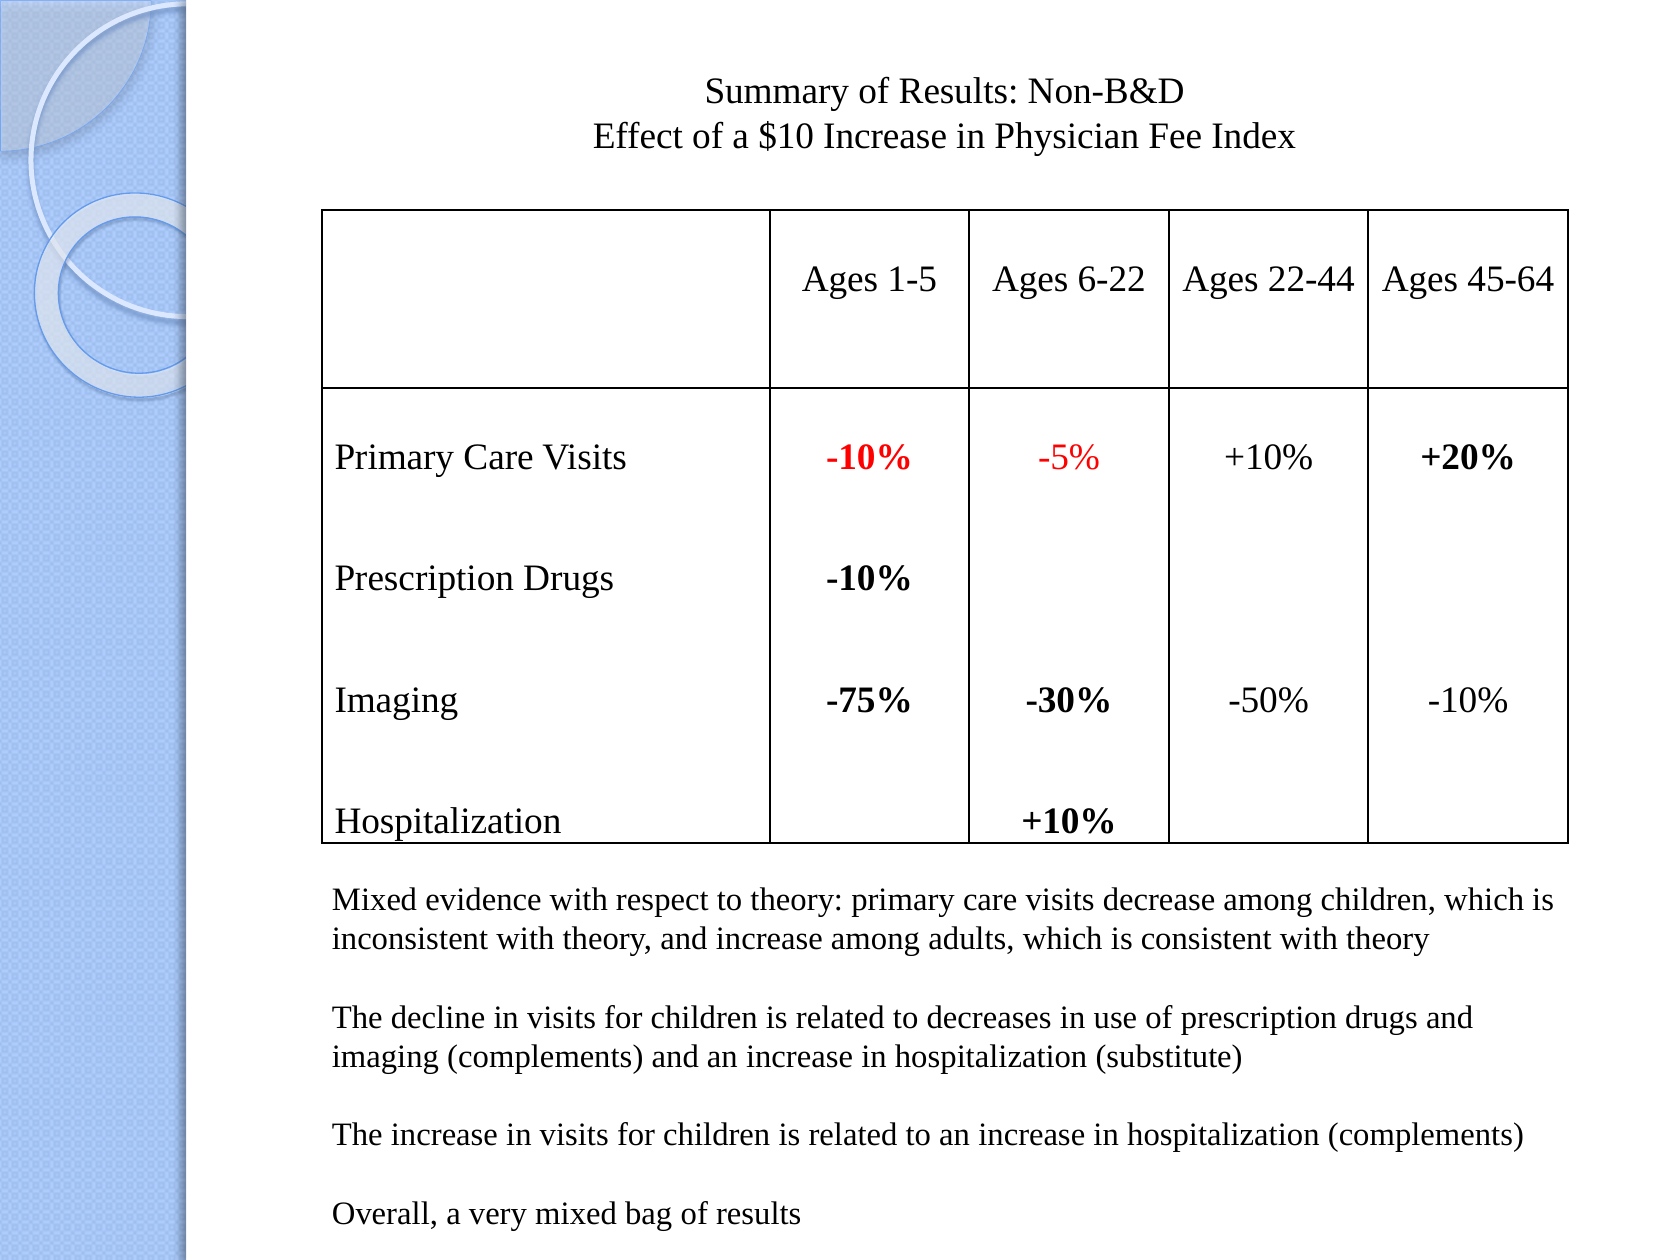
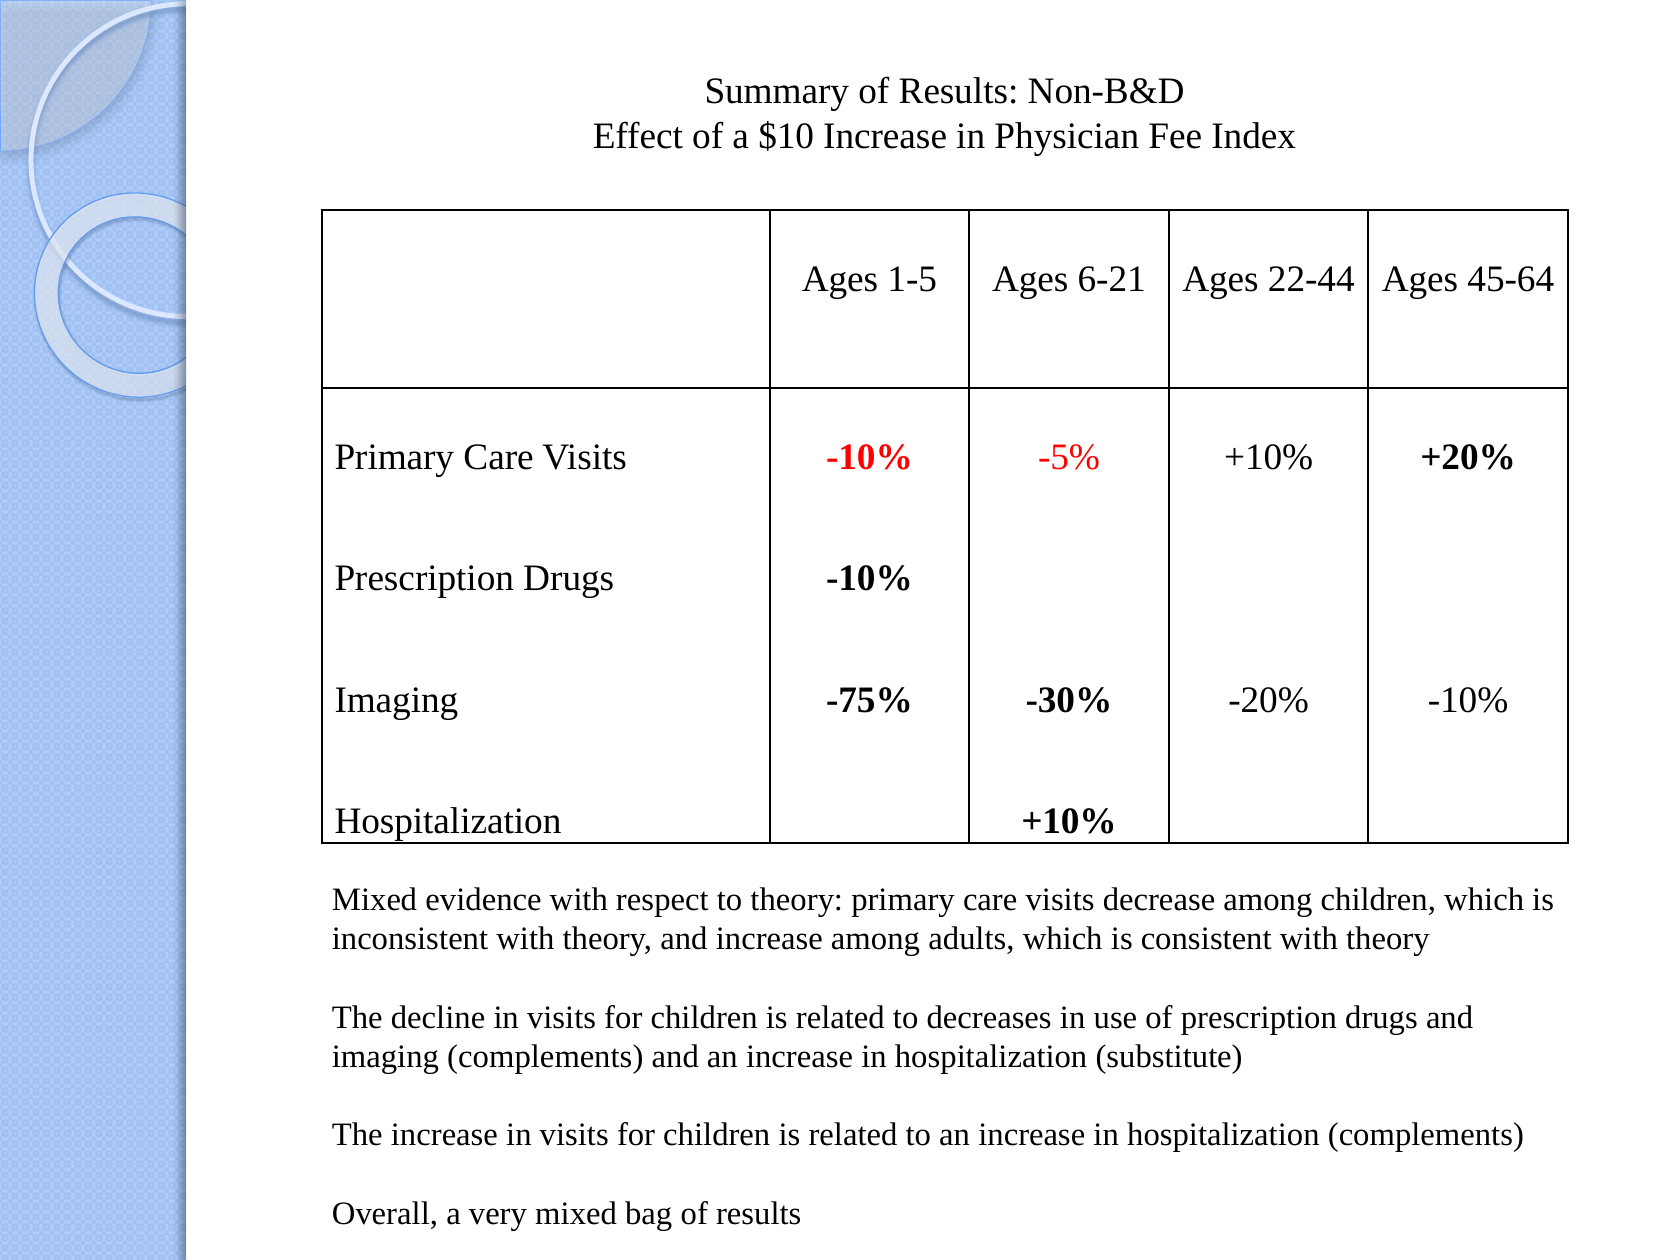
6-22: 6-22 -> 6-21
-50%: -50% -> -20%
